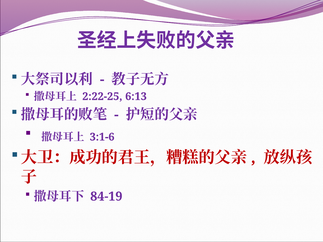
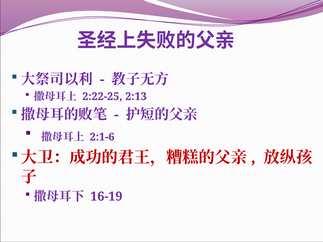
6:13: 6:13 -> 2:13
3:1-6: 3:1-6 -> 2:1-6
84-19: 84-19 -> 16-19
